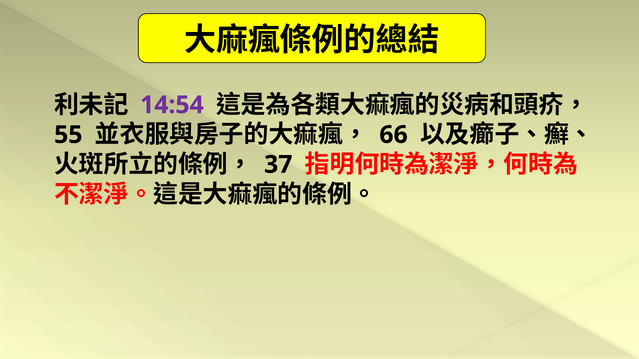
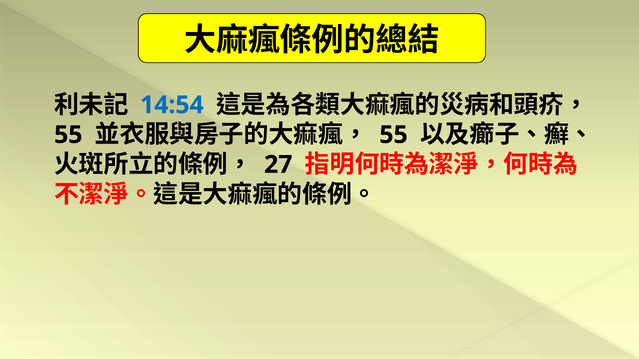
14:54 colour: purple -> blue
66 at (394, 135): 66 -> 55
37: 37 -> 27
